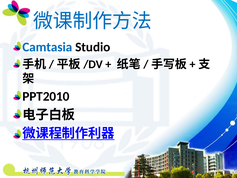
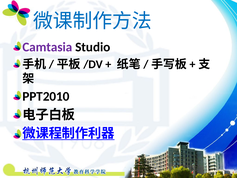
Camtasia colour: blue -> purple
